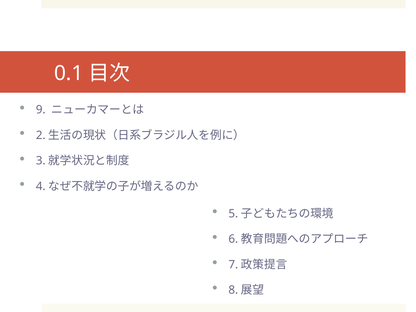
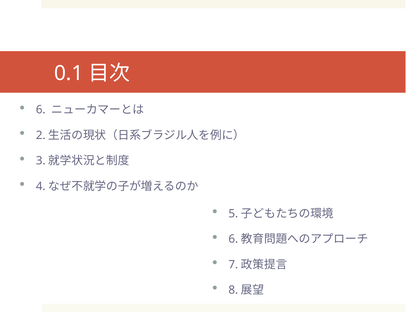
9 at (41, 110): 9 -> 6
